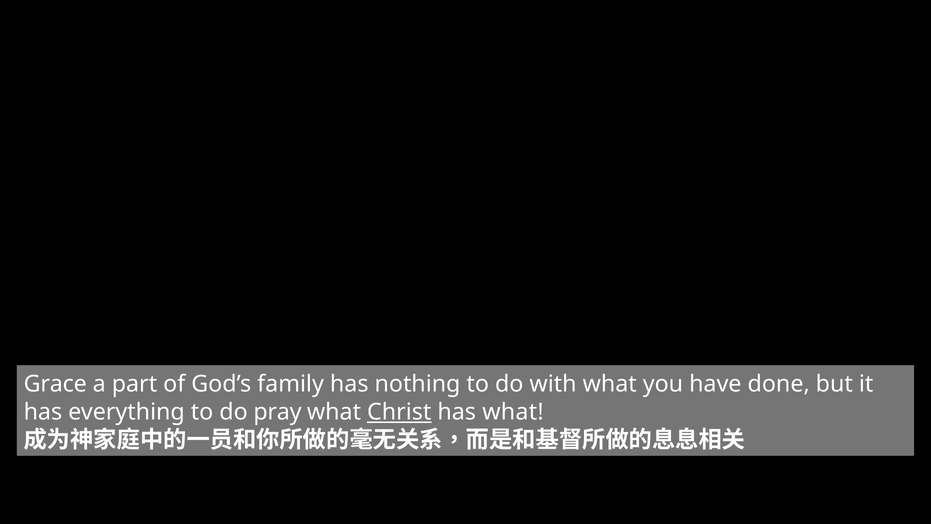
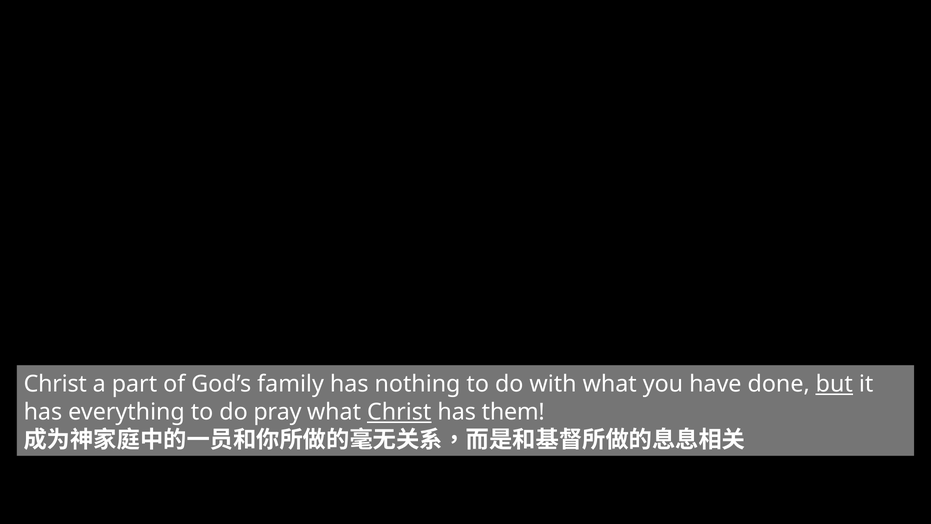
Grace at (55, 384): Grace -> Christ
but underline: none -> present
has what: what -> them
